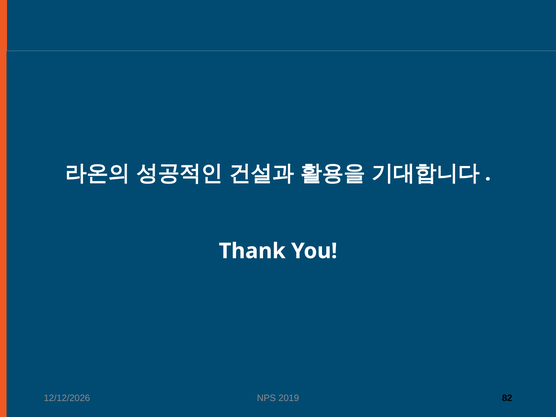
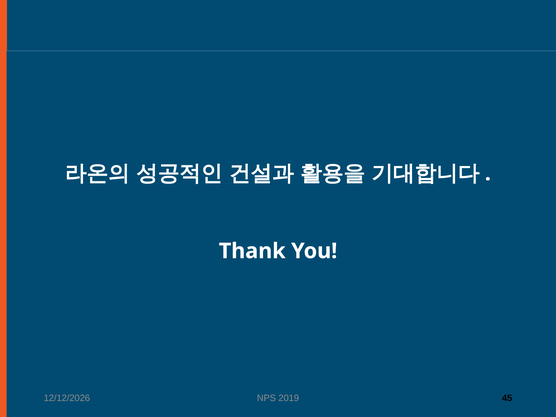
82: 82 -> 45
